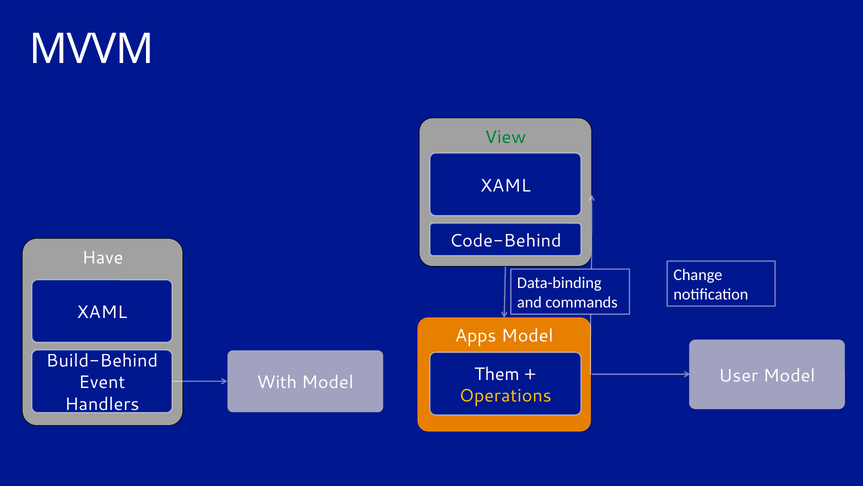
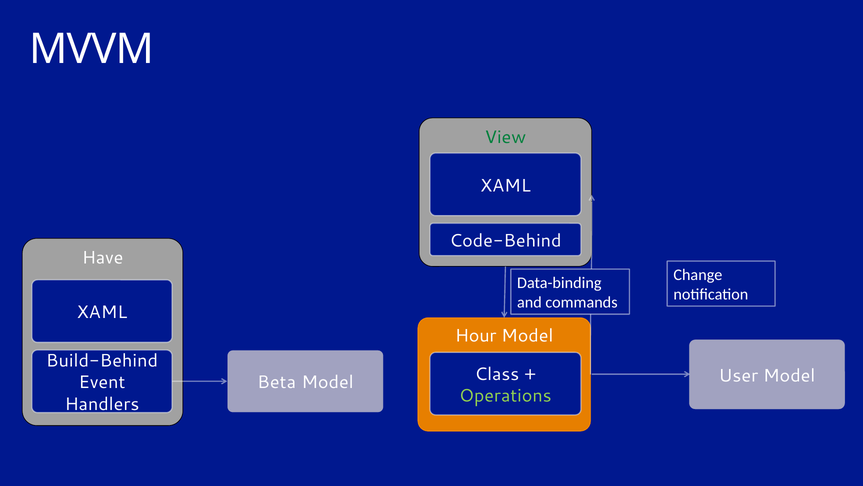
Apps: Apps -> Hour
Them: Them -> Class
With: With -> Beta
Operations colour: yellow -> light green
